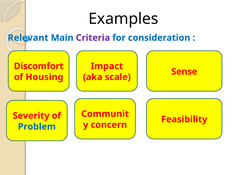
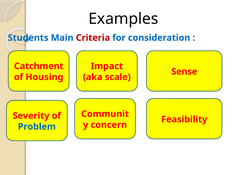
Relevant: Relevant -> Students
Criteria colour: purple -> red
Discomfort: Discomfort -> Catchment
